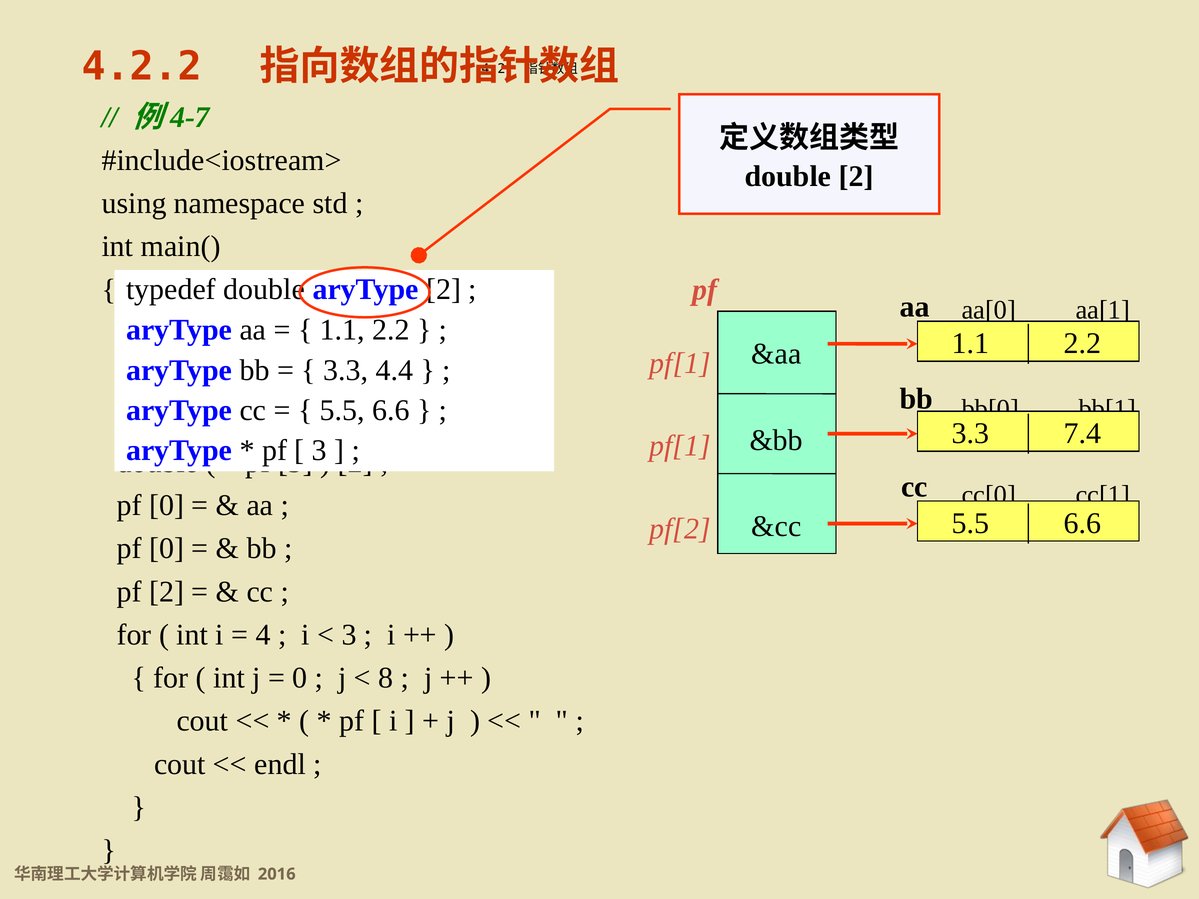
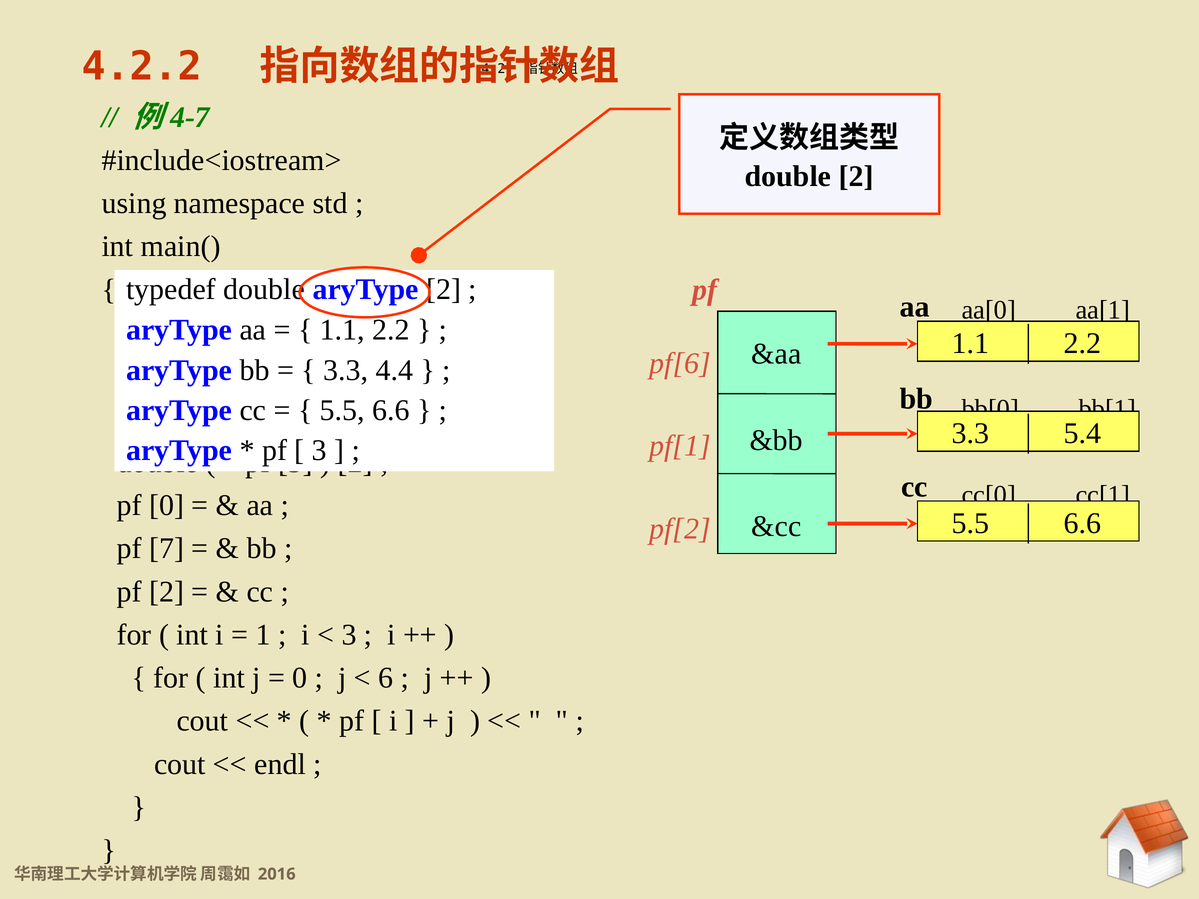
pf[1 at (680, 363): pf[1 -> pf[6
7.4: 7.4 -> 5.4
0 at (167, 549): 0 -> 7
4: 4 -> 1
8: 8 -> 6
